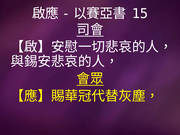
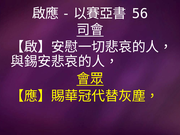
15: 15 -> 56
